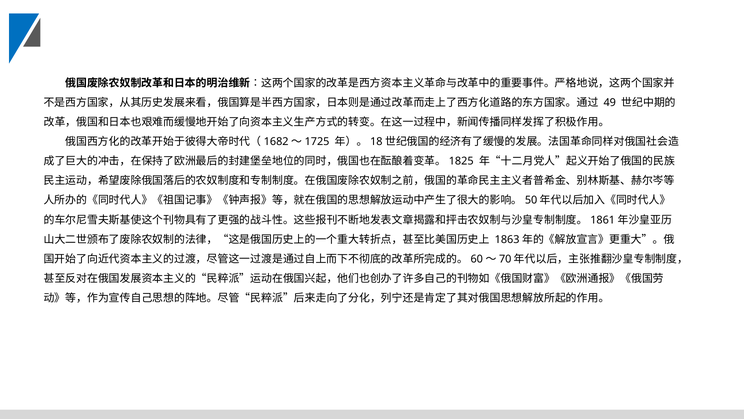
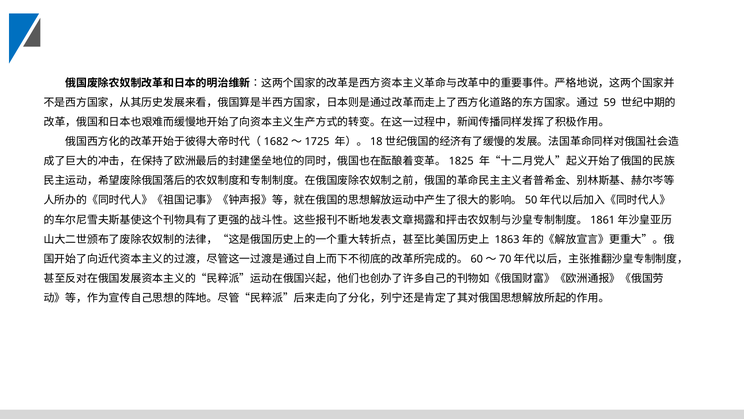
49: 49 -> 59
